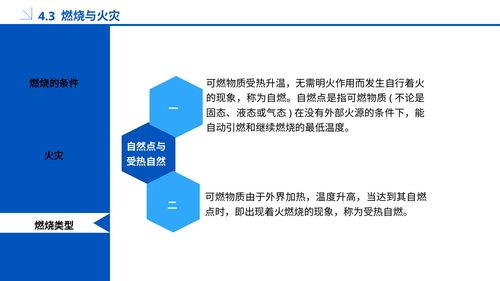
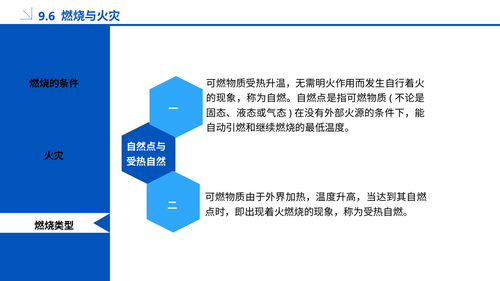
4.3: 4.3 -> 9.6
